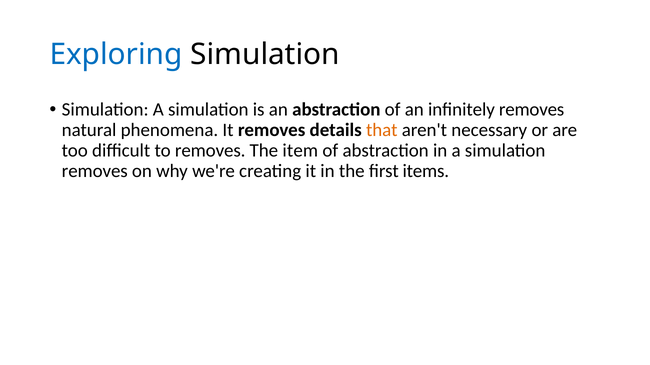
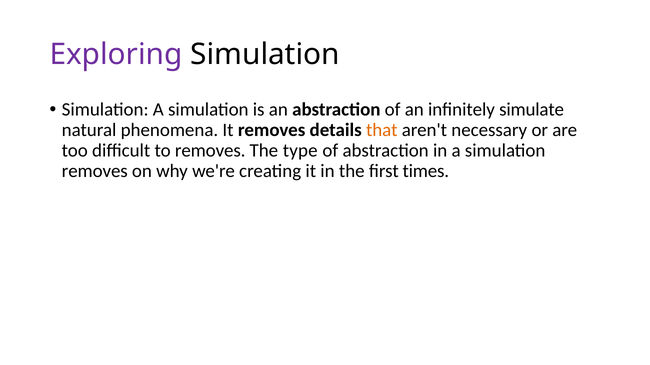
Exploring colour: blue -> purple
infinitely removes: removes -> simulate
item: item -> type
items: items -> times
